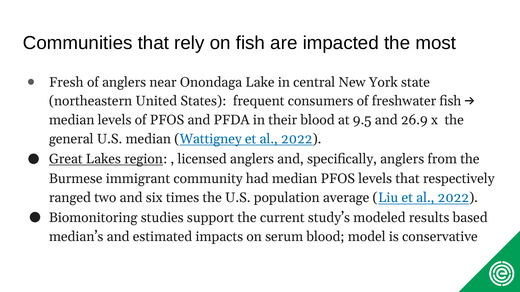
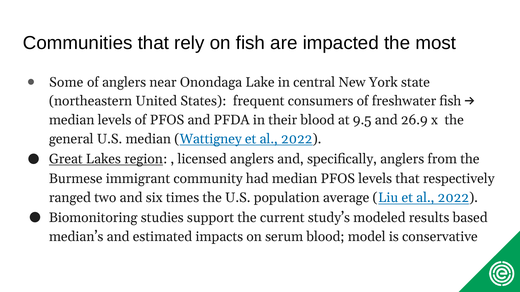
Fresh: Fresh -> Some
